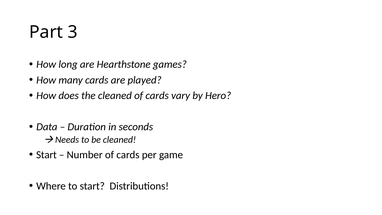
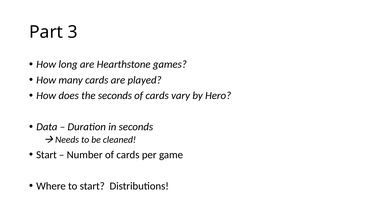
the cleaned: cleaned -> seconds
